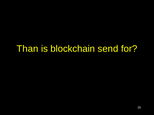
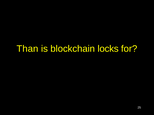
send: send -> locks
